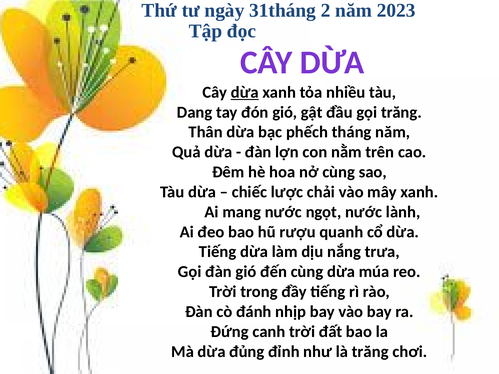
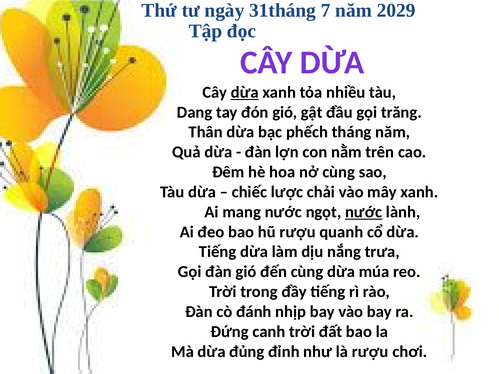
2: 2 -> 7
2023: 2023 -> 2029
nước at (364, 212) underline: none -> present
là trăng: trăng -> rượu
